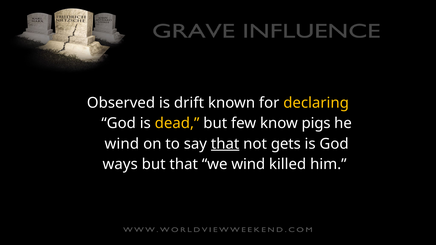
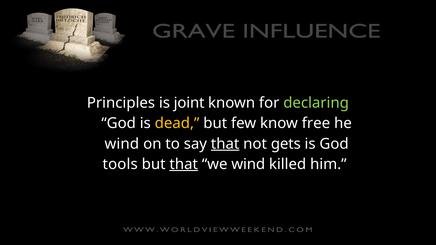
Observed: Observed -> Principles
drift: drift -> joint
declaring colour: yellow -> light green
pigs: pigs -> free
ways: ways -> tools
that at (184, 164) underline: none -> present
